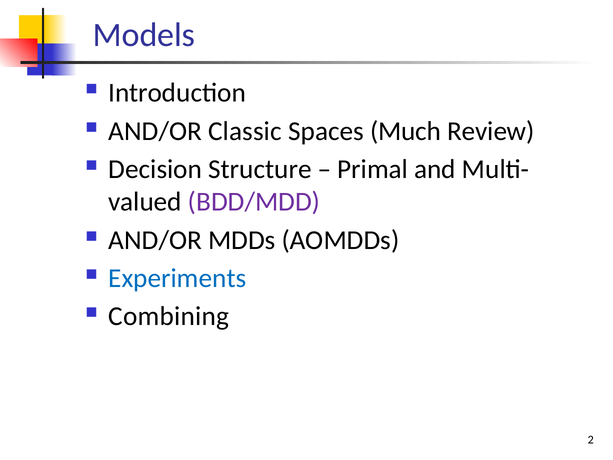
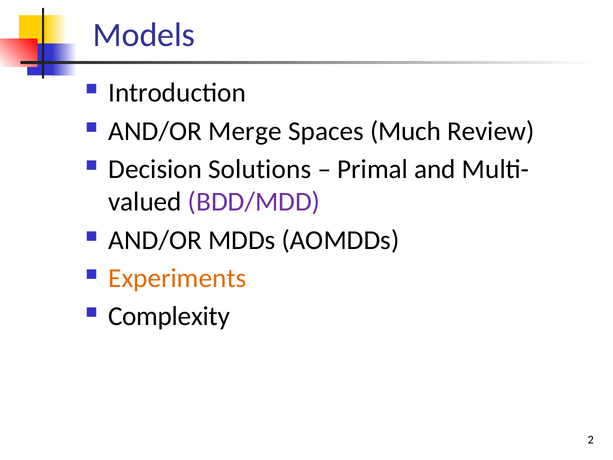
Classic: Classic -> Merge
Structure: Structure -> Solutions
Experiments colour: blue -> orange
Combining: Combining -> Complexity
